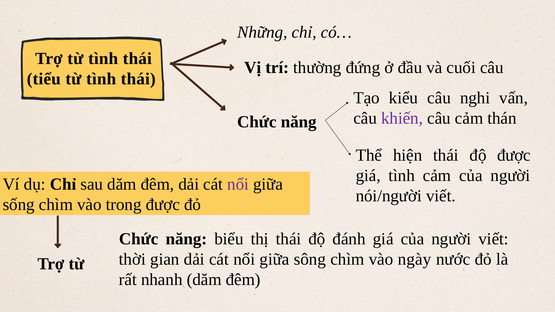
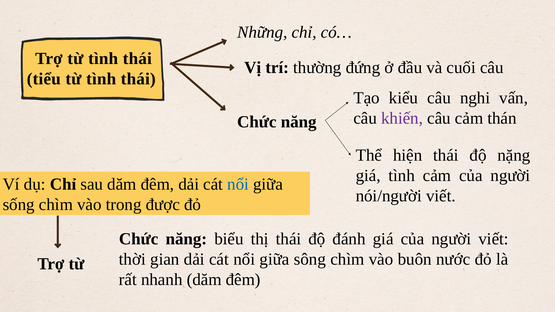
độ được: được -> nặng
nổi at (238, 185) colour: purple -> blue
ngày: ngày -> buôn
